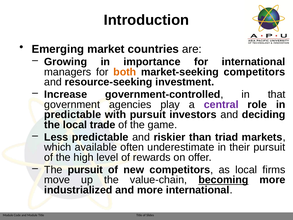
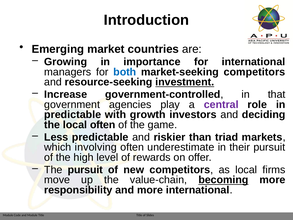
both colour: orange -> blue
investment underline: none -> present
with pursuit: pursuit -> growth
local trade: trade -> often
available: available -> involving
industrialized: industrialized -> responsibility
